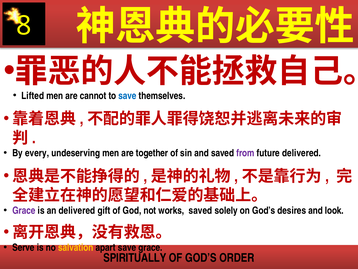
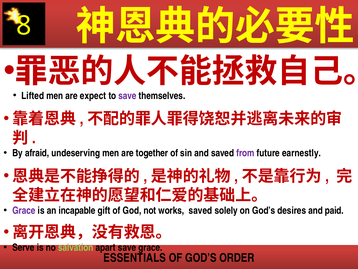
cannot: cannot -> expect
save at (127, 96) colour: blue -> purple
every: every -> afraid
future delivered: delivered -> earnestly
an delivered: delivered -> incapable
look: look -> paid
salvation colour: yellow -> light green
SPIRITUALLY: SPIRITUALLY -> ESSENTIALS
